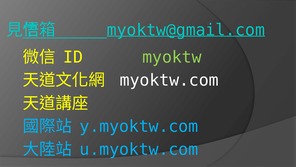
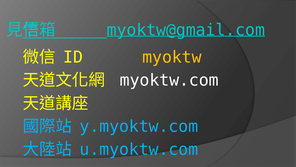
myoktw colour: light green -> yellow
